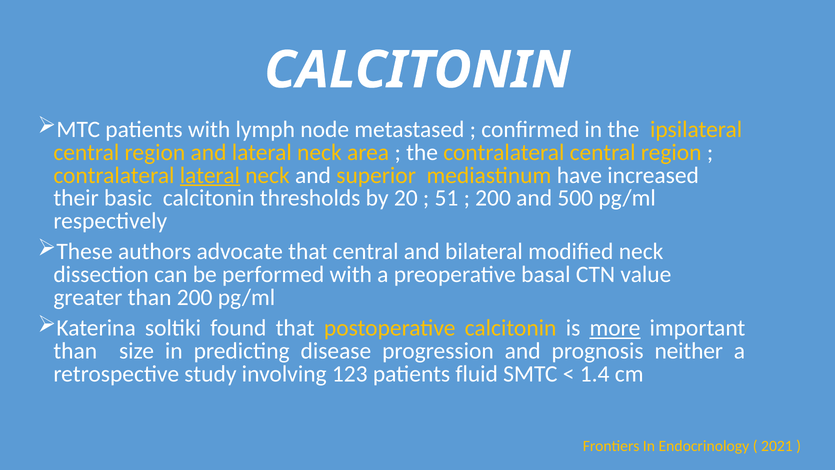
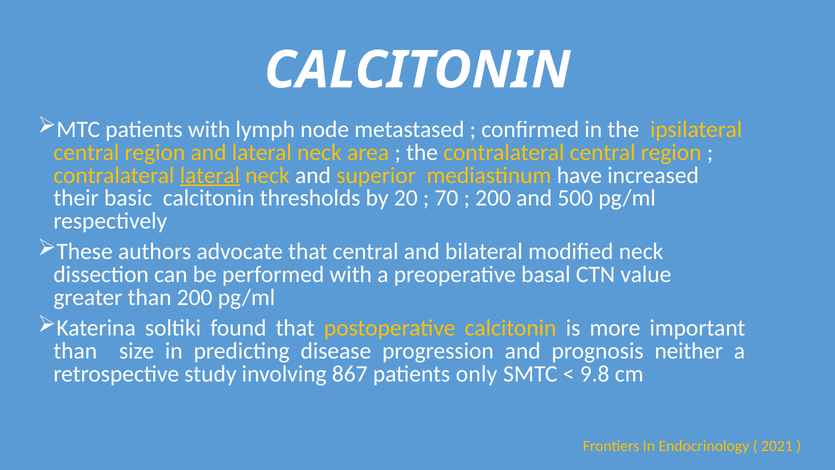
51: 51 -> 70
more underline: present -> none
123: 123 -> 867
fluid: fluid -> only
1.4: 1.4 -> 9.8
